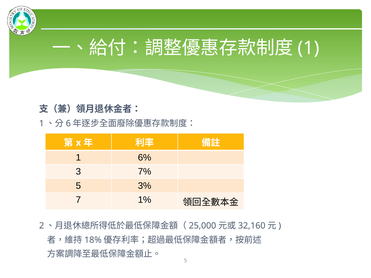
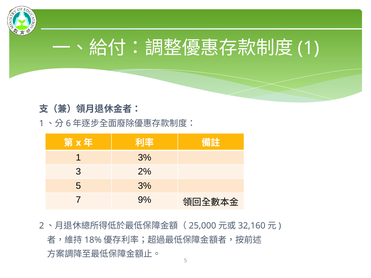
1 6%: 6% -> 3%
7%: 7% -> 2%
1%: 1% -> 9%
